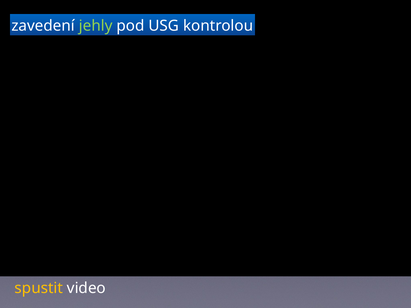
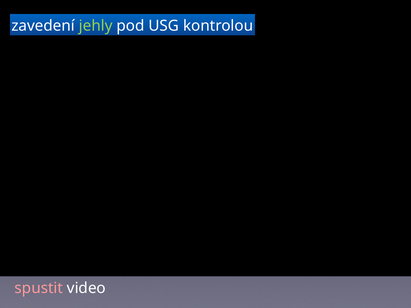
spustit colour: yellow -> pink
